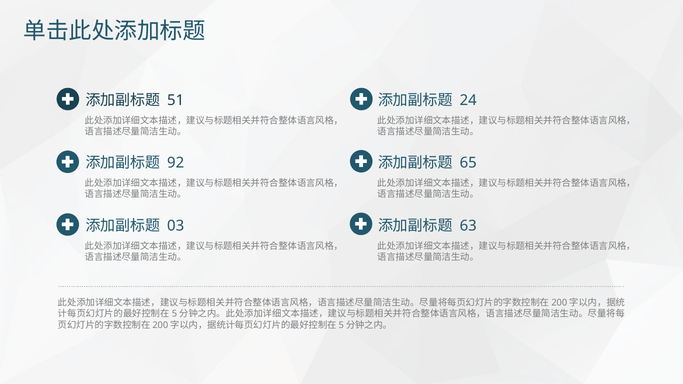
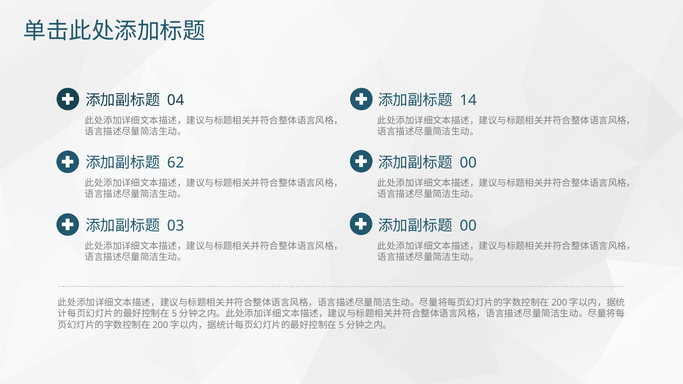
51: 51 -> 04
24: 24 -> 14
92: 92 -> 62
65 at (468, 163): 65 -> 00
63 at (468, 226): 63 -> 00
